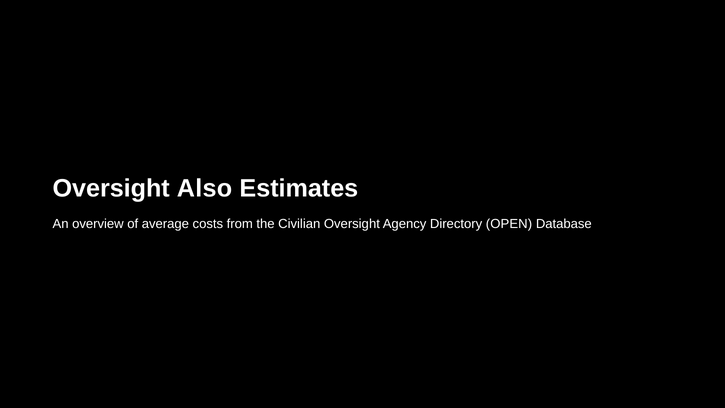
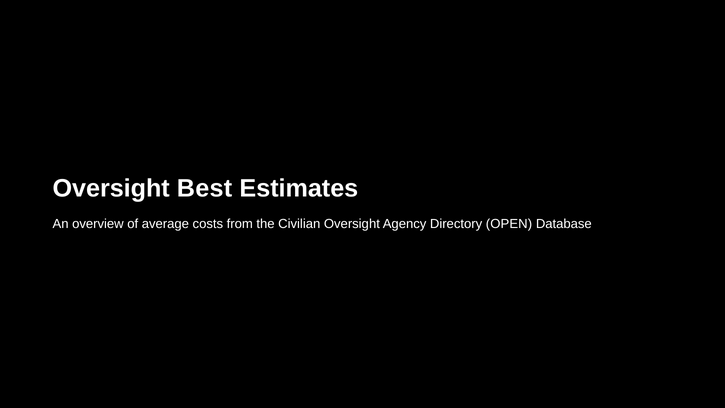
Also: Also -> Best
